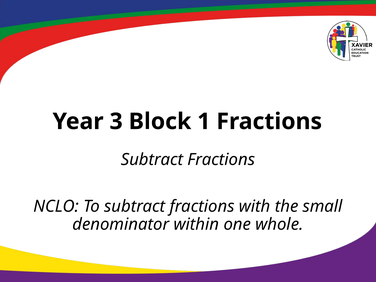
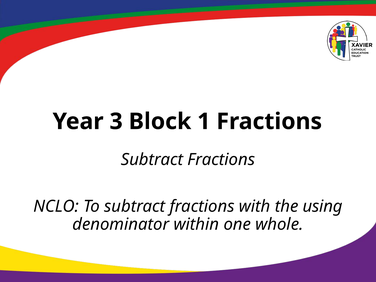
small: small -> using
